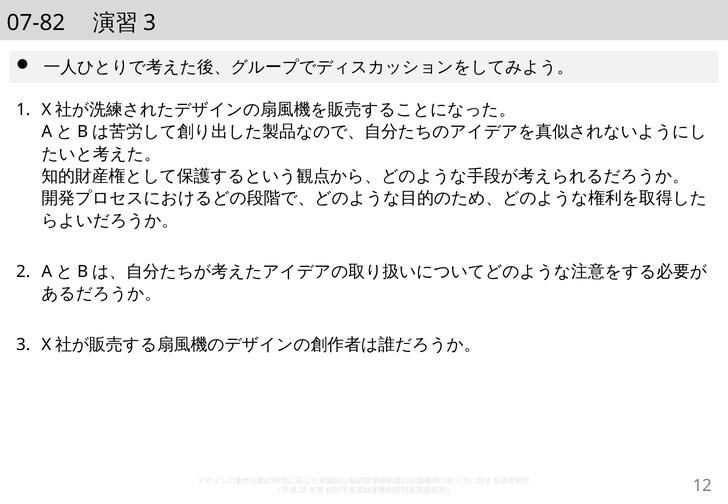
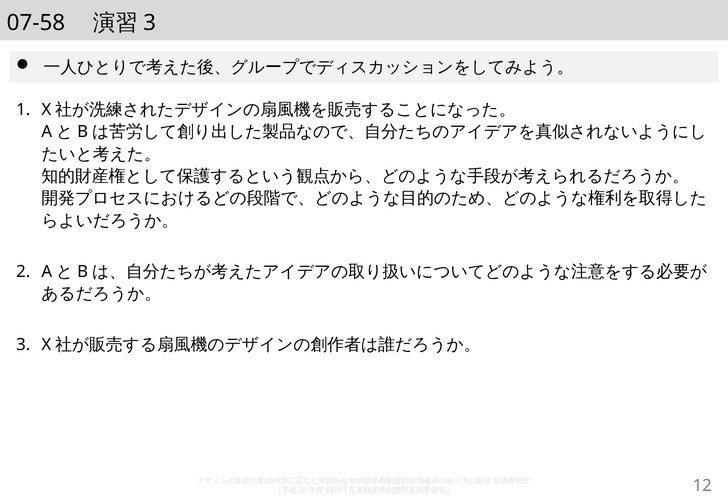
07-82: 07-82 -> 07-58
